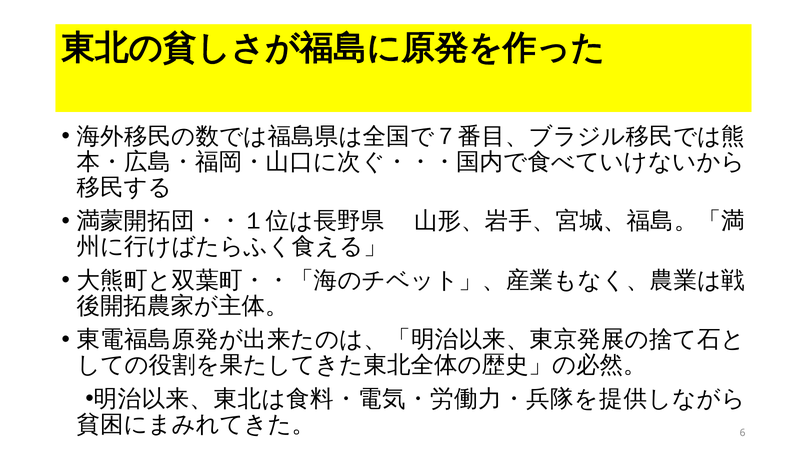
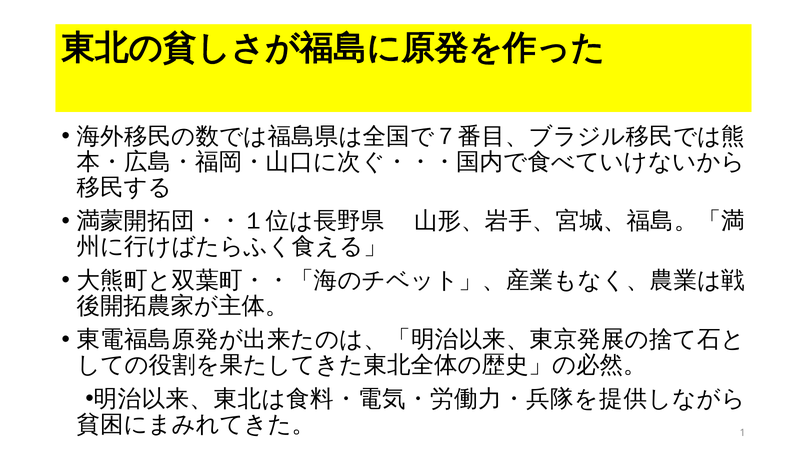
6: 6 -> 1
